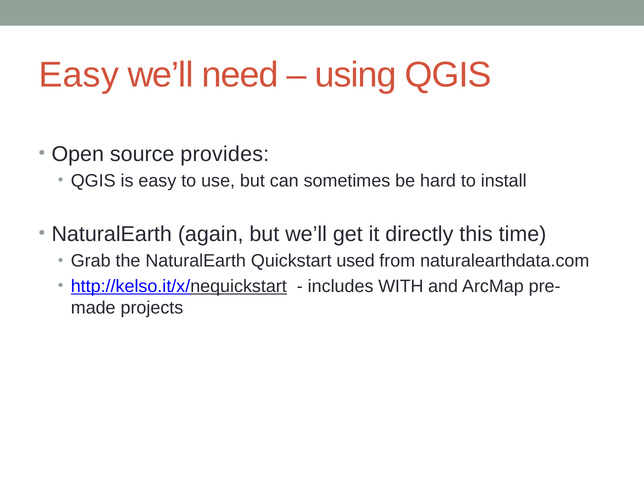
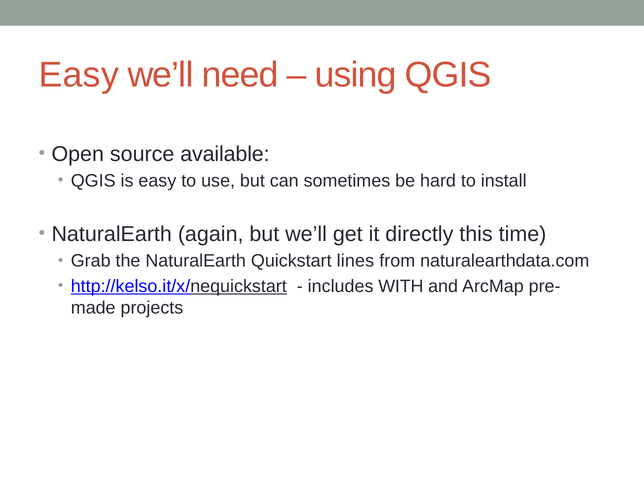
provides: provides -> available
used: used -> lines
